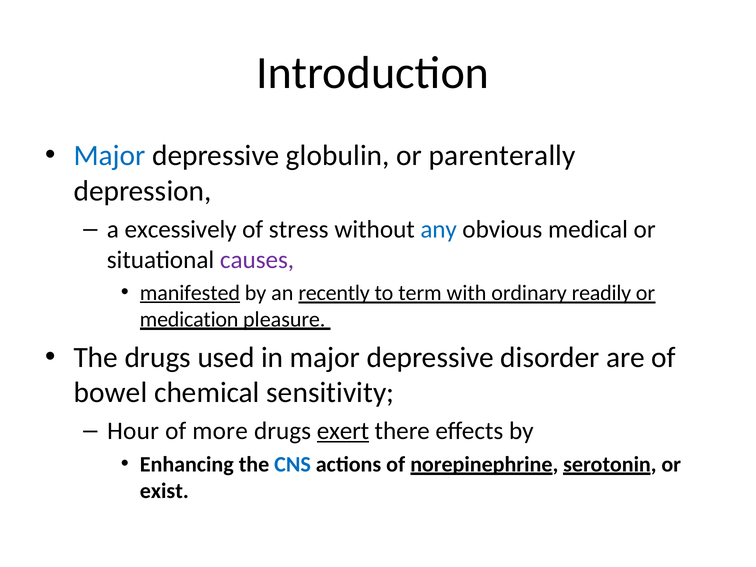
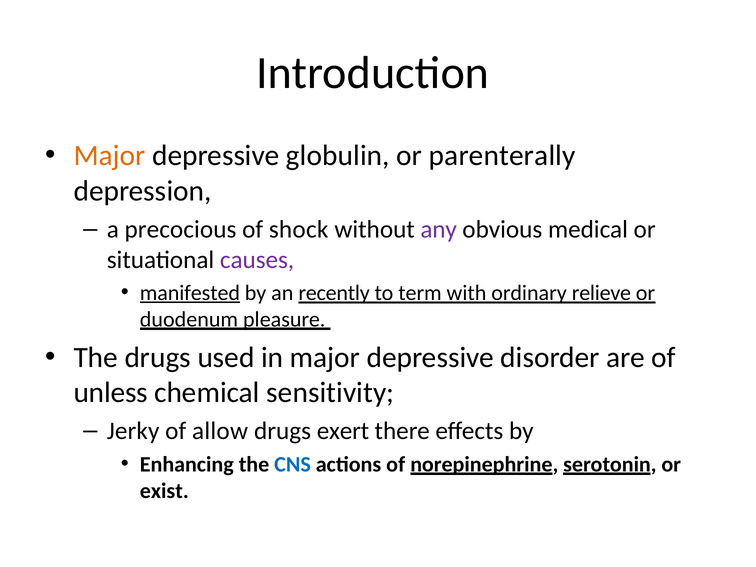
Major at (110, 156) colour: blue -> orange
excessively: excessively -> precocious
stress: stress -> shock
any colour: blue -> purple
readily: readily -> relieve
medication: medication -> duodenum
bowel: bowel -> unless
Hour: Hour -> Jerky
more: more -> allow
exert underline: present -> none
